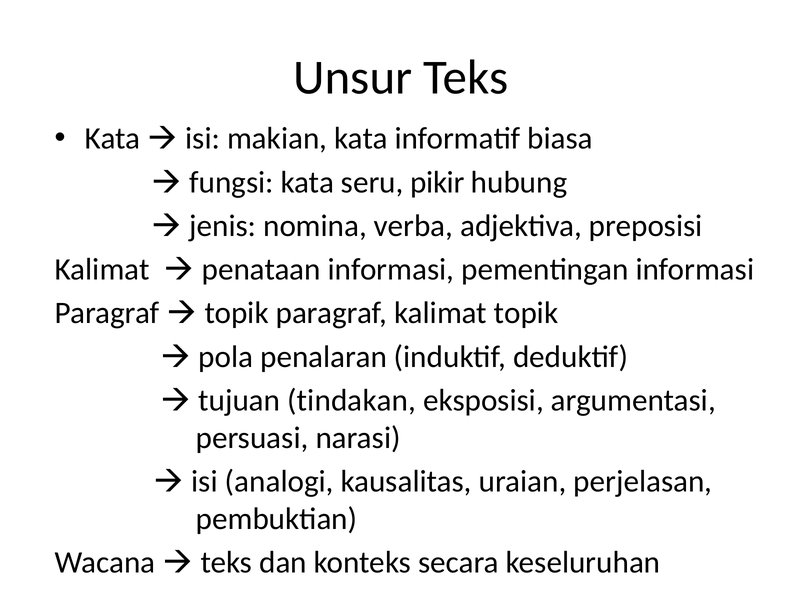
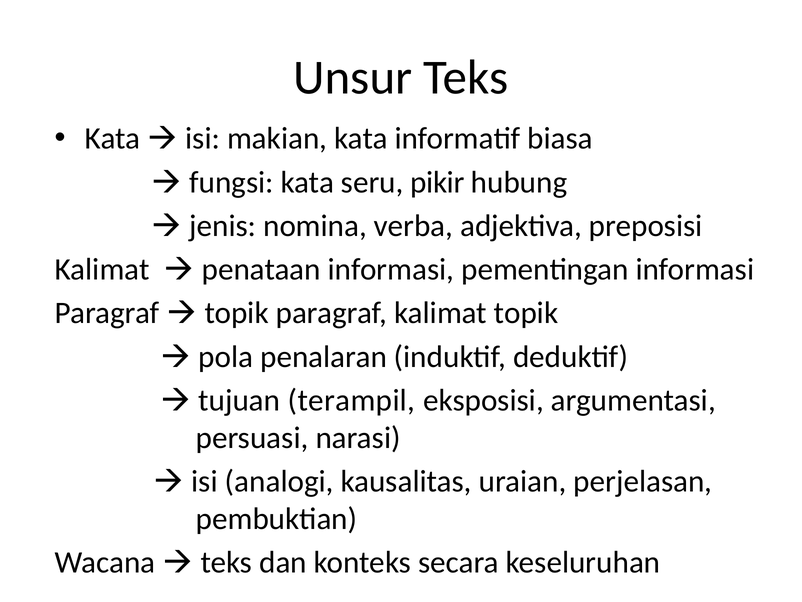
tindakan: tindakan -> terampil
